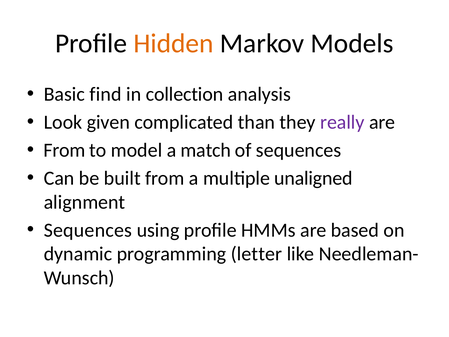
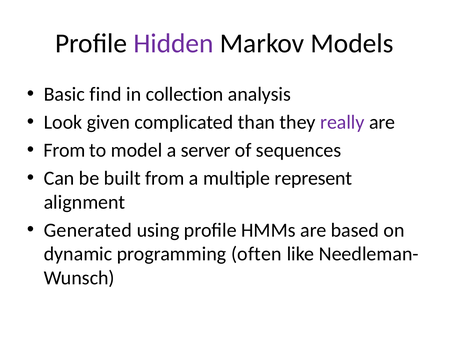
Hidden colour: orange -> purple
match: match -> server
unaligned: unaligned -> represent
Sequences at (88, 230): Sequences -> Generated
letter: letter -> often
